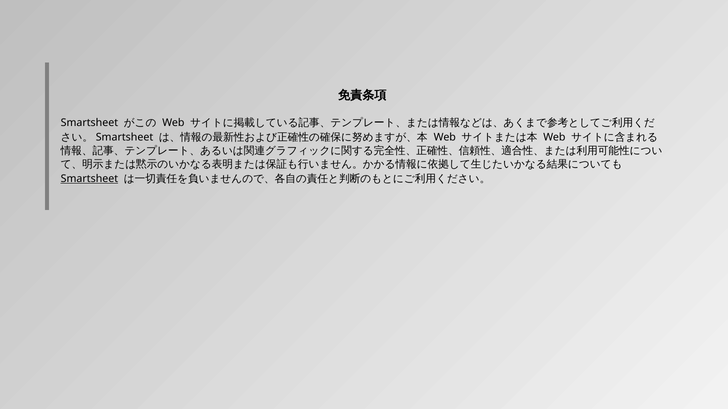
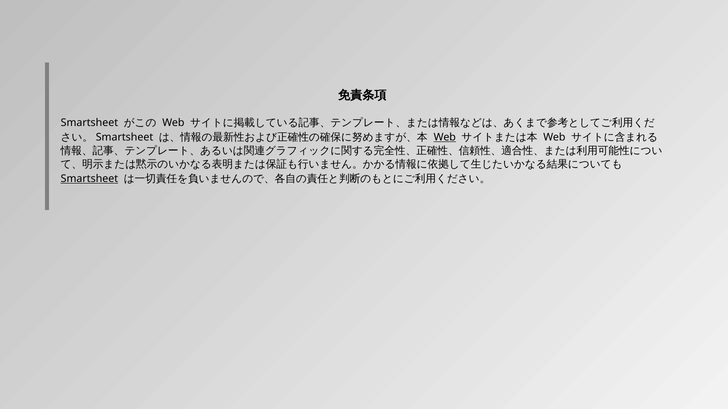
Web at (445, 137) underline: none -> present
